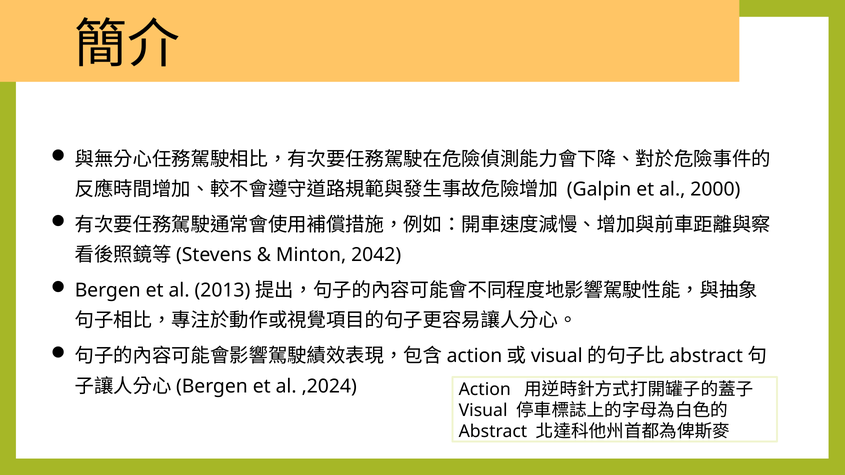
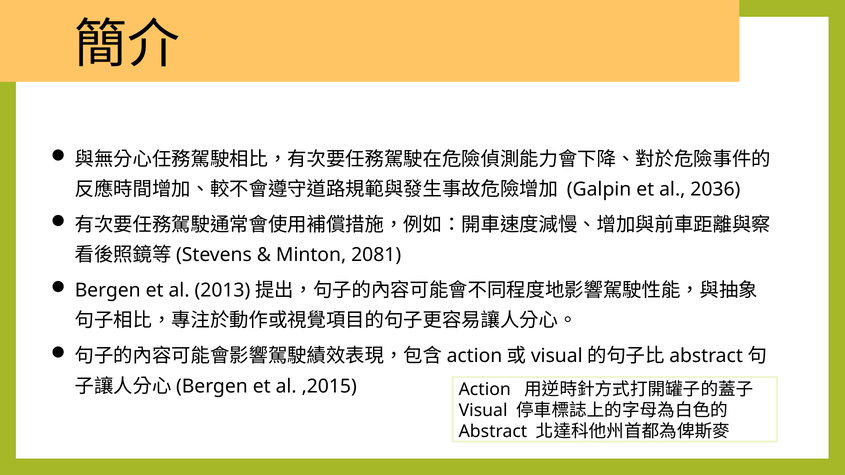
2000: 2000 -> 2036
2042: 2042 -> 2081
,2024: ,2024 -> ,2015
